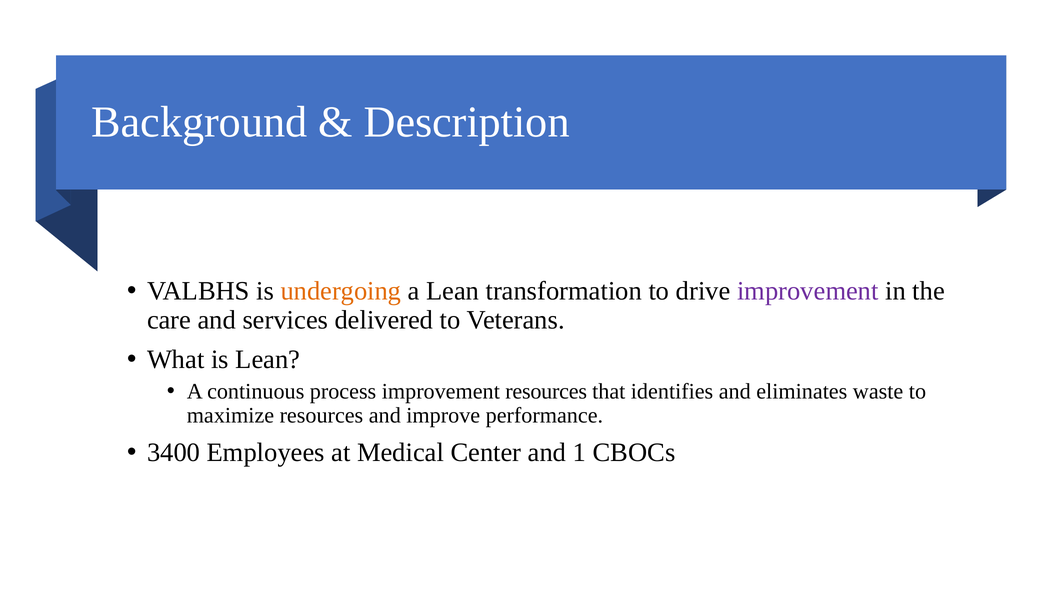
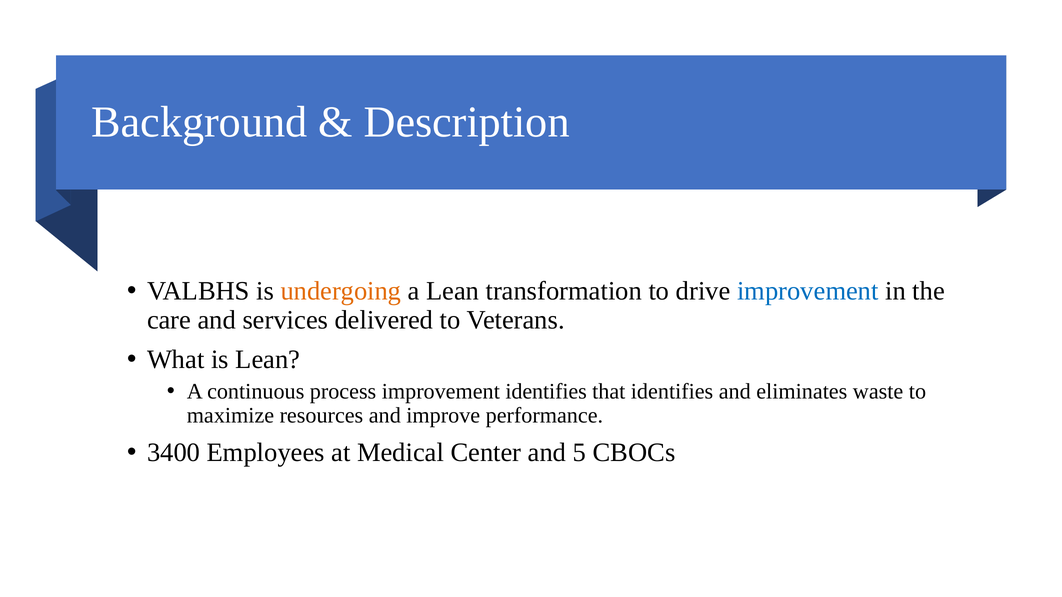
improvement at (808, 291) colour: purple -> blue
improvement resources: resources -> identifies
1: 1 -> 5
